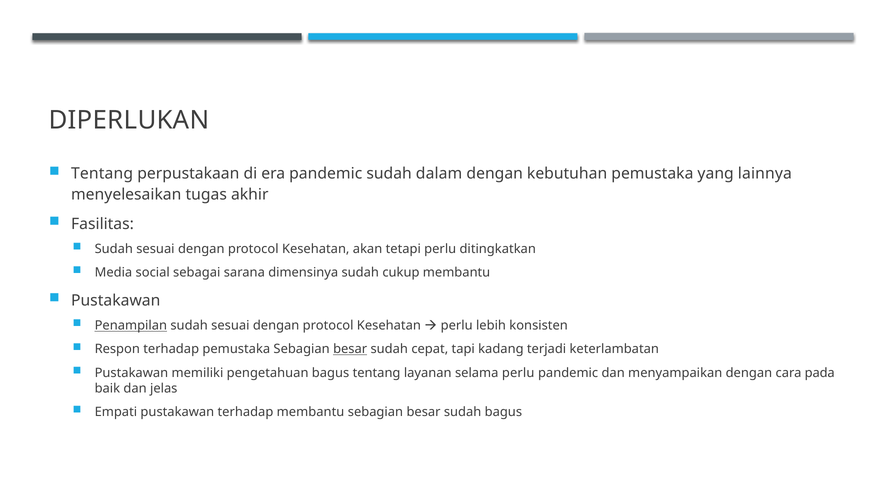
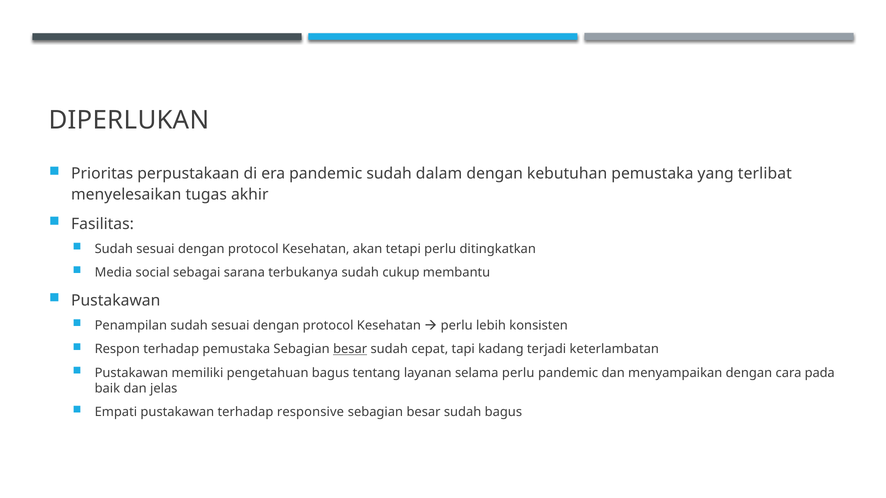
Tentang at (102, 174): Tentang -> Prioritas
lainnya: lainnya -> terlibat
dimensinya: dimensinya -> terbukanya
Penampilan underline: present -> none
terhadap membantu: membantu -> responsive
